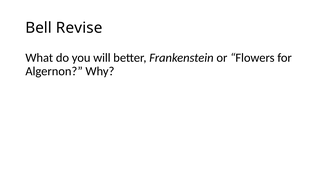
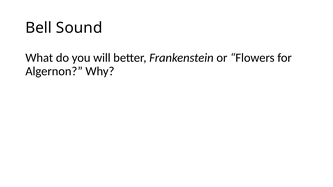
Revise: Revise -> Sound
